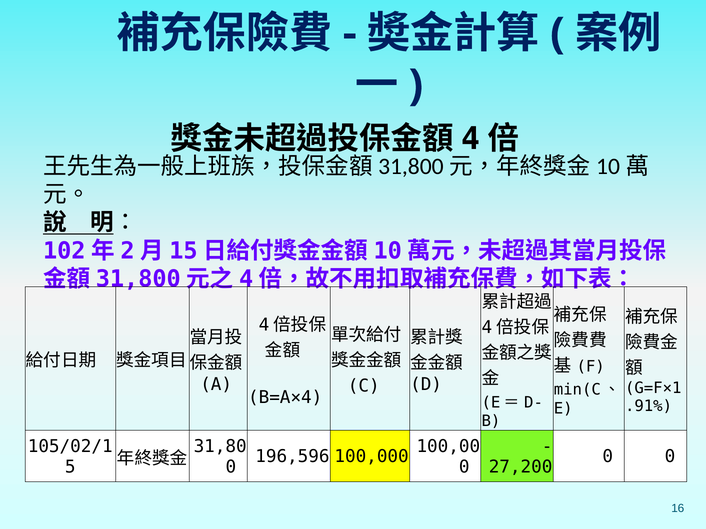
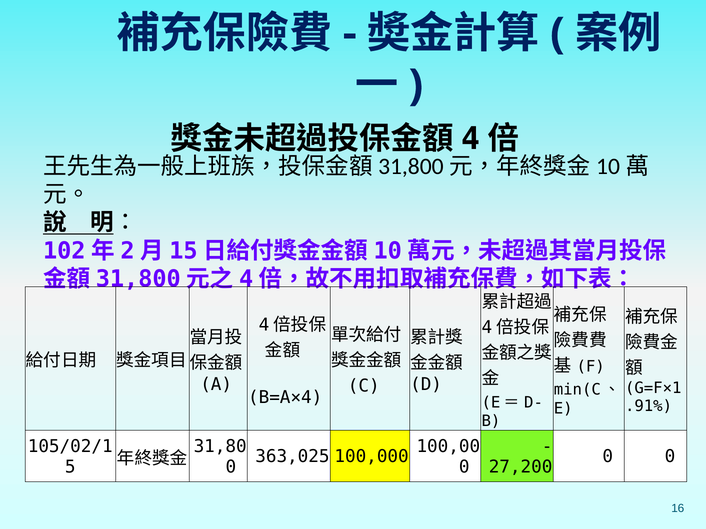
196,596: 196,596 -> 363,025
